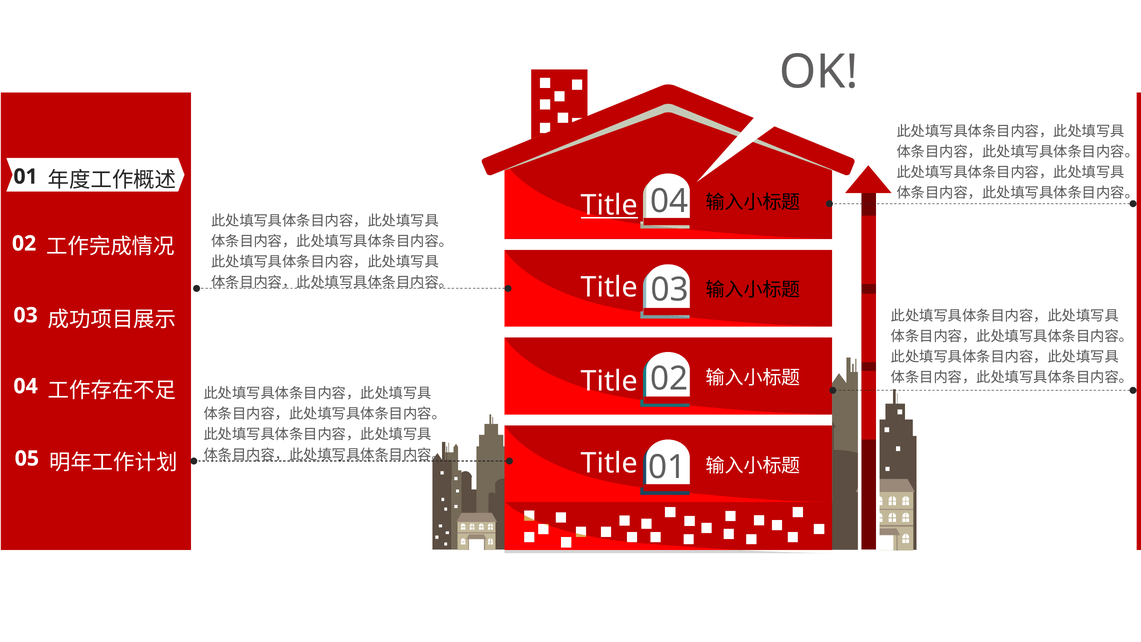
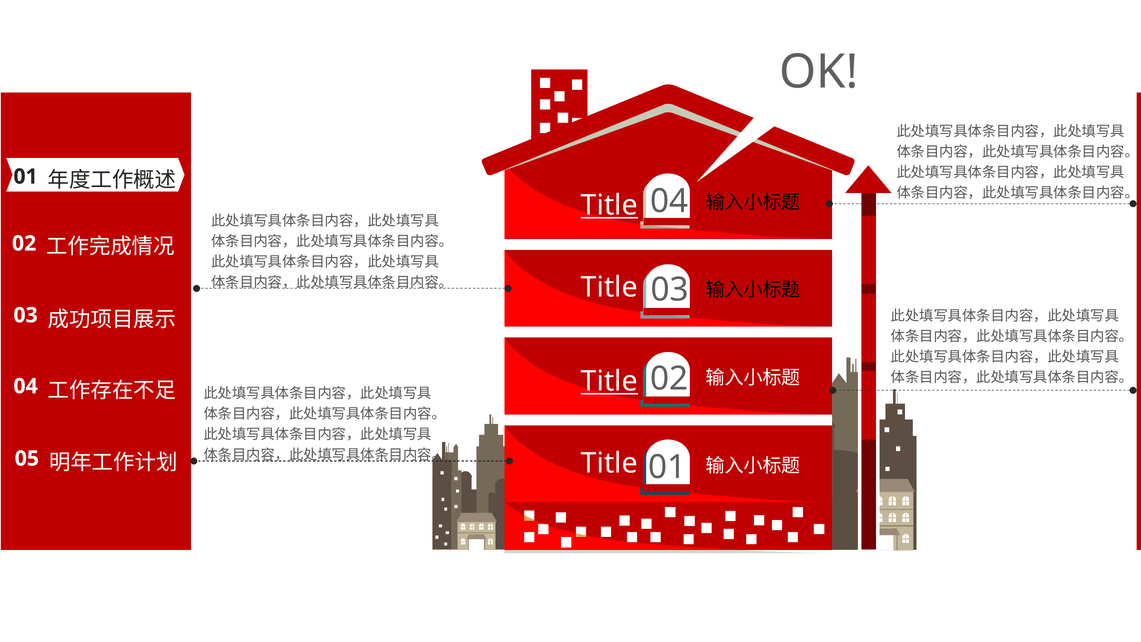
Title at (609, 381) underline: none -> present
